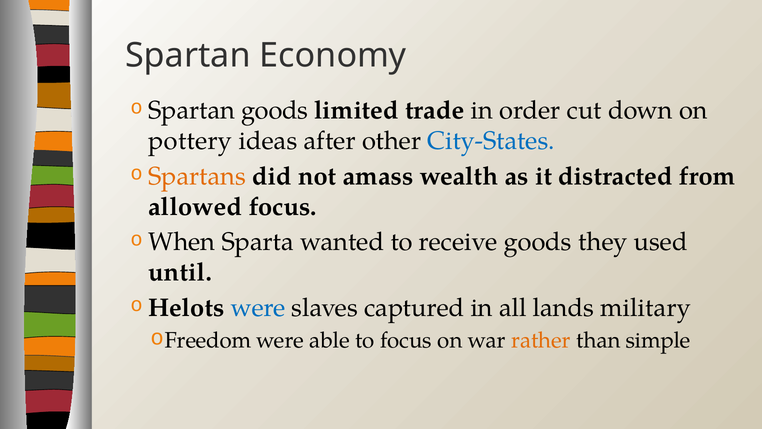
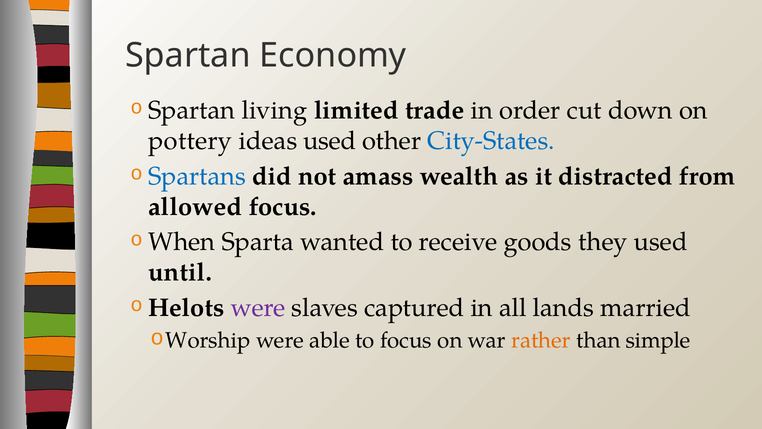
Spartan goods: goods -> living
ideas after: after -> used
Spartans colour: orange -> blue
were at (258, 308) colour: blue -> purple
military: military -> married
Freedom: Freedom -> Worship
